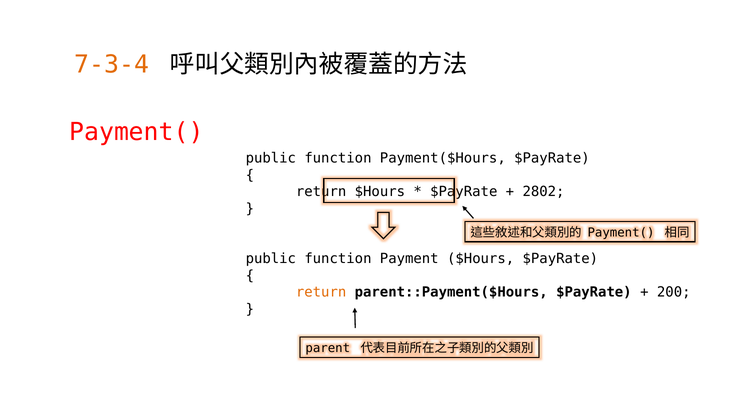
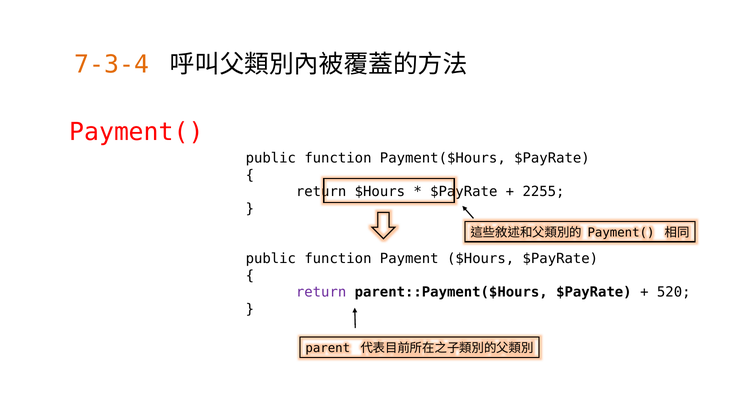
2802: 2802 -> 2255
return at (321, 292) colour: orange -> purple
200: 200 -> 520
